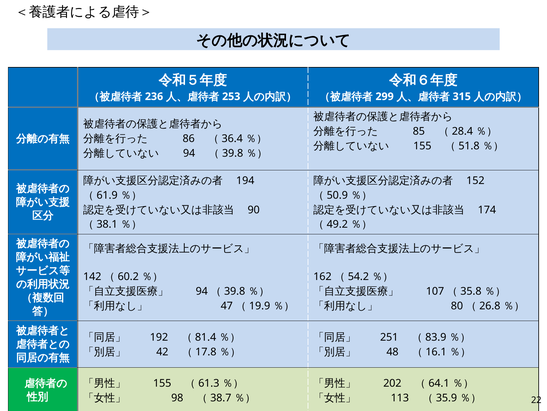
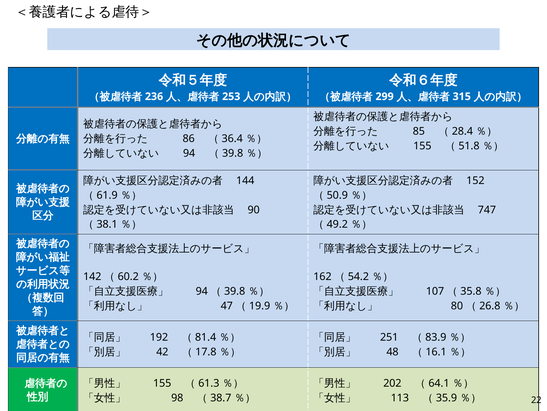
194: 194 -> 144
174: 174 -> 747
